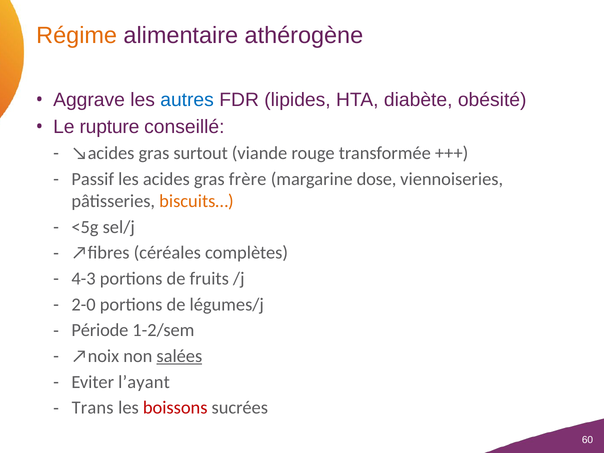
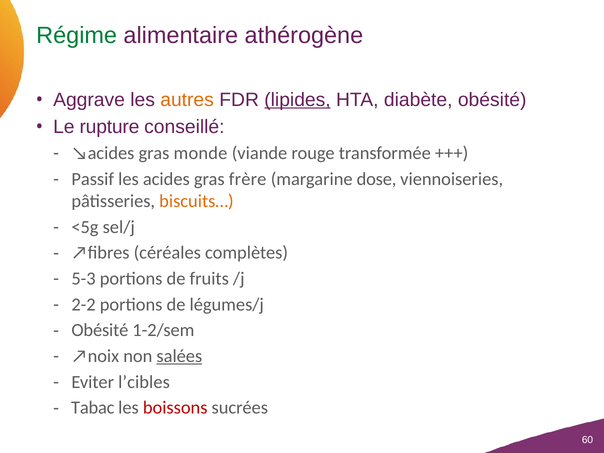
Régime colour: orange -> green
autres colour: blue -> orange
lipides underline: none -> present
surtout: surtout -> monde
4-3: 4-3 -> 5-3
2-0: 2-0 -> 2-2
Période at (100, 330): Période -> Obésité
l’ayant: l’ayant -> l’cibles
Trans: Trans -> Tabac
